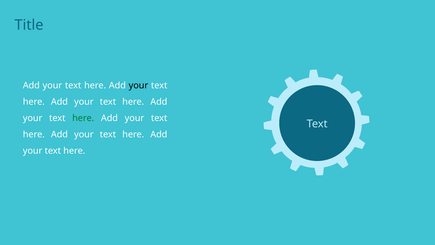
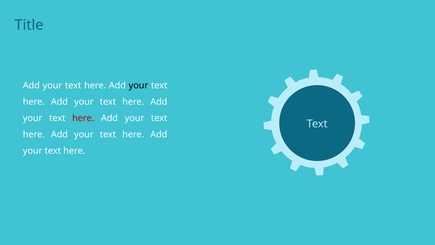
here at (83, 118) colour: green -> red
